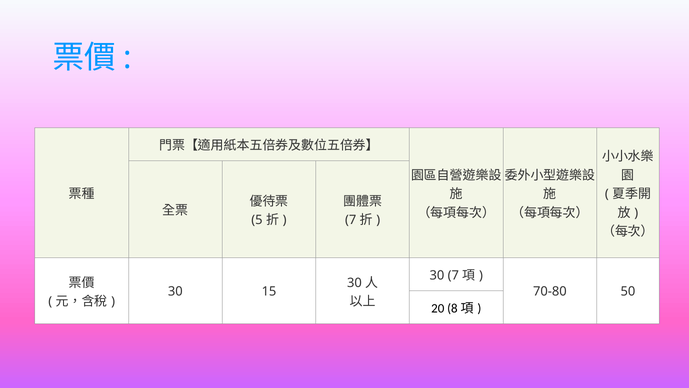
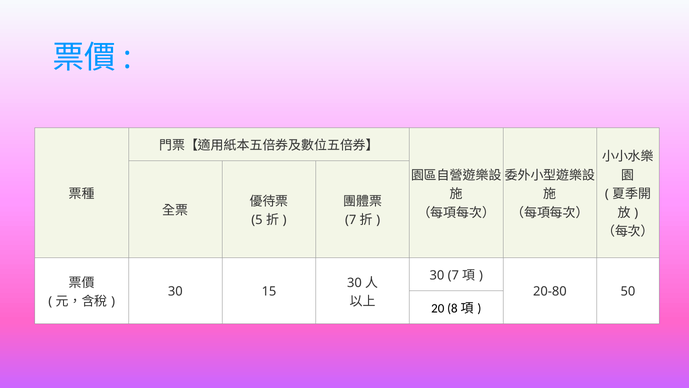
70-80: 70-80 -> 20-80
